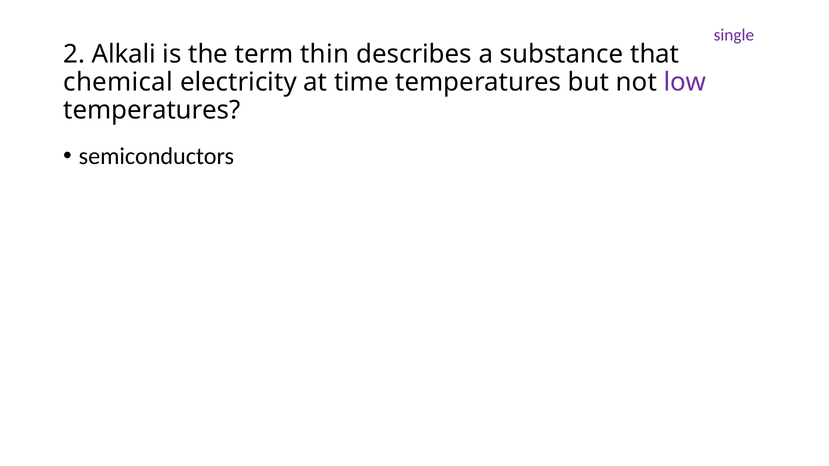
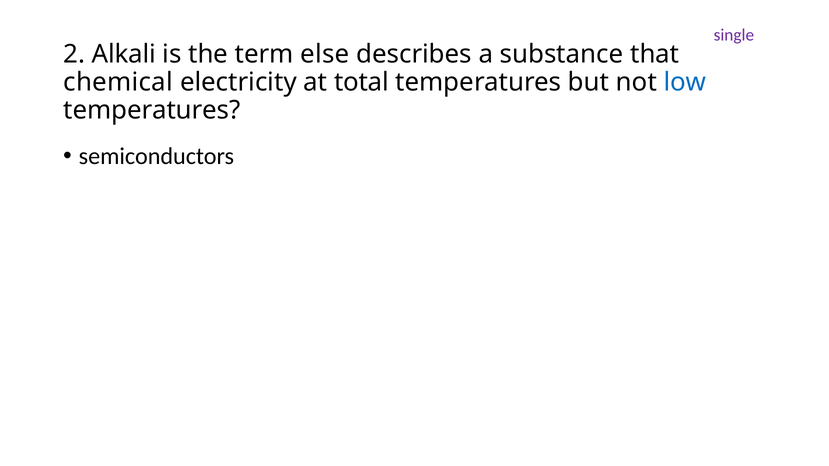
thin: thin -> else
time: time -> total
low colour: purple -> blue
